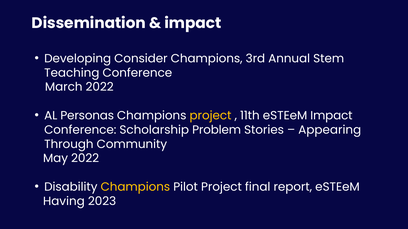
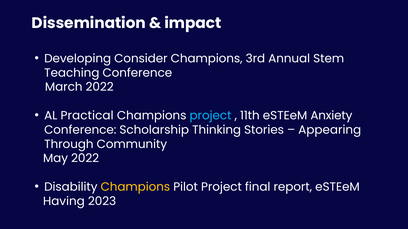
Personas: Personas -> Practical
project at (211, 116) colour: yellow -> light blue
eSTEeM Impact: Impact -> Anxiety
Problem: Problem -> Thinking
